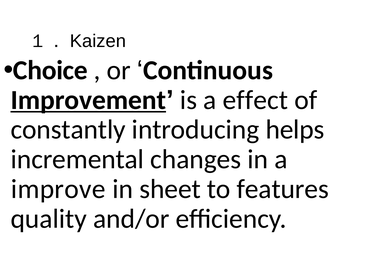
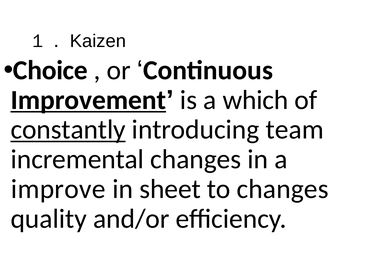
effect: effect -> which
constantly underline: none -> present
helps: helps -> team
to features: features -> changes
